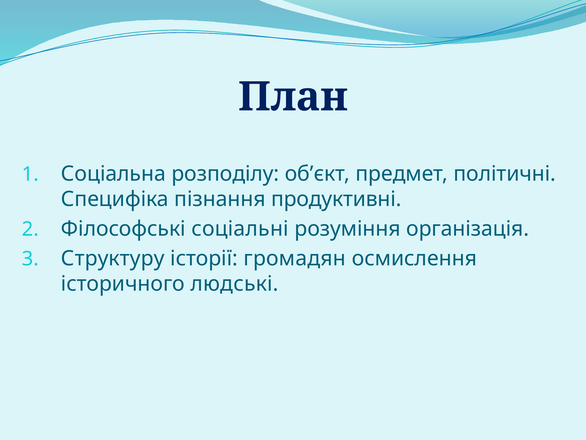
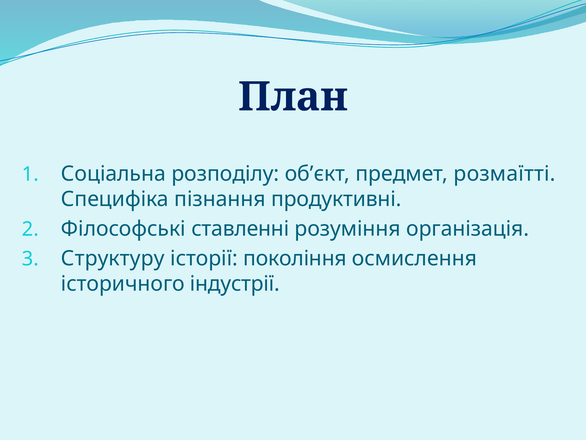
політичні: політичні -> розмаїтті
соціальні: соціальні -> ставленні
громадян: громадян -> покоління
людські: людські -> індустрії
